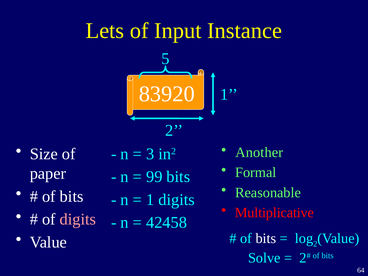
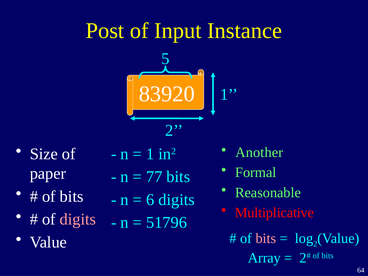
Lets: Lets -> Post
3 at (150, 154): 3 -> 1
99: 99 -> 77
1 at (150, 200): 1 -> 6
42458: 42458 -> 51796
bits at (266, 238) colour: white -> pink
Solve: Solve -> Array
